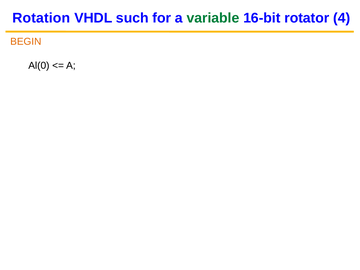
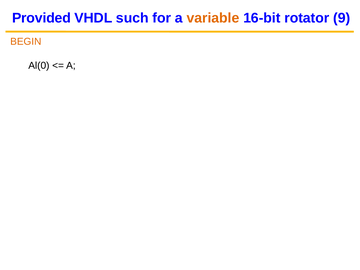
Rotation: Rotation -> Provided
variable colour: green -> orange
4: 4 -> 9
